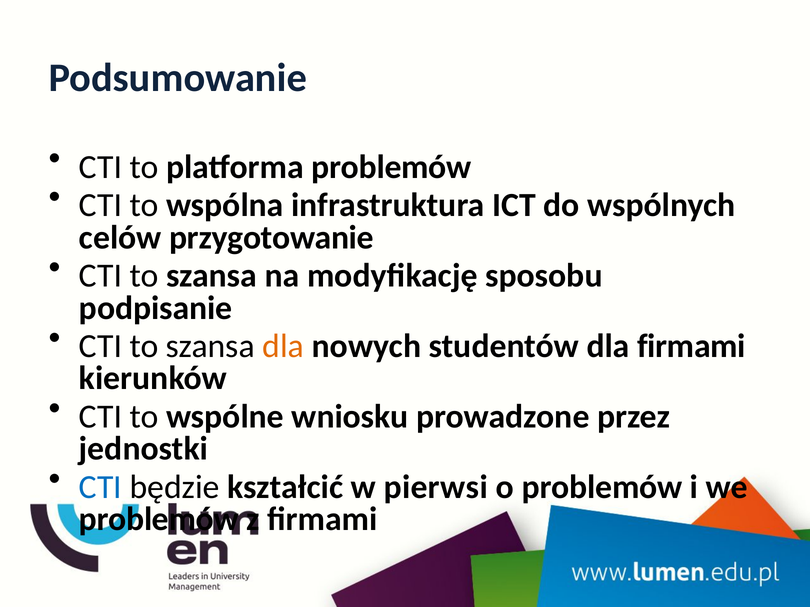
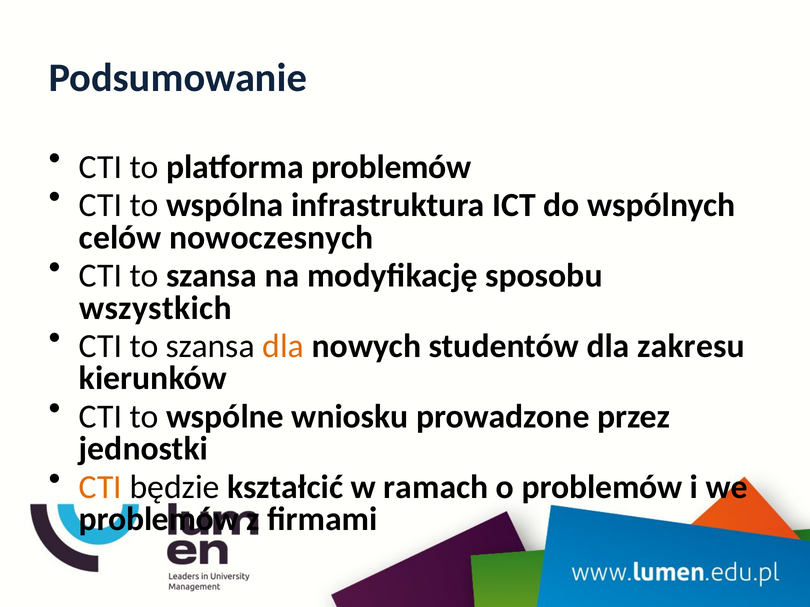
przygotowanie: przygotowanie -> nowoczesnych
podpisanie: podpisanie -> wszystkich
dla firmami: firmami -> zakresu
CTI at (100, 487) colour: blue -> orange
pierwsi: pierwsi -> ramach
